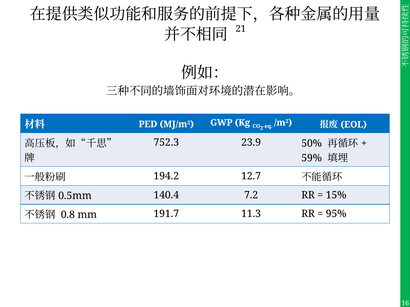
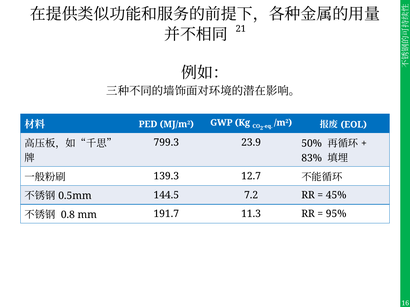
752.3: 752.3 -> 799.3
59%: 59% -> 83%
194.2: 194.2 -> 139.3
140.4: 140.4 -> 144.5
15%: 15% -> 45%
